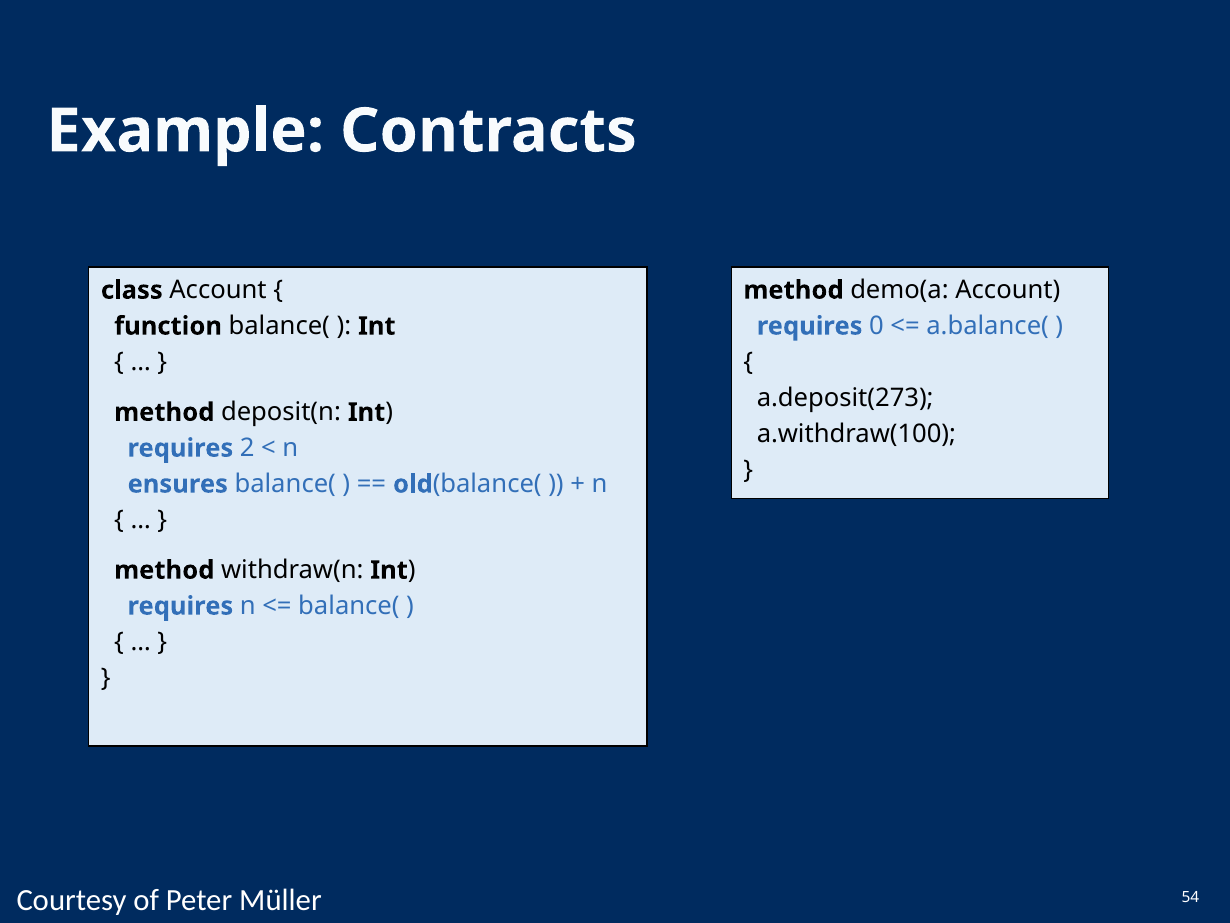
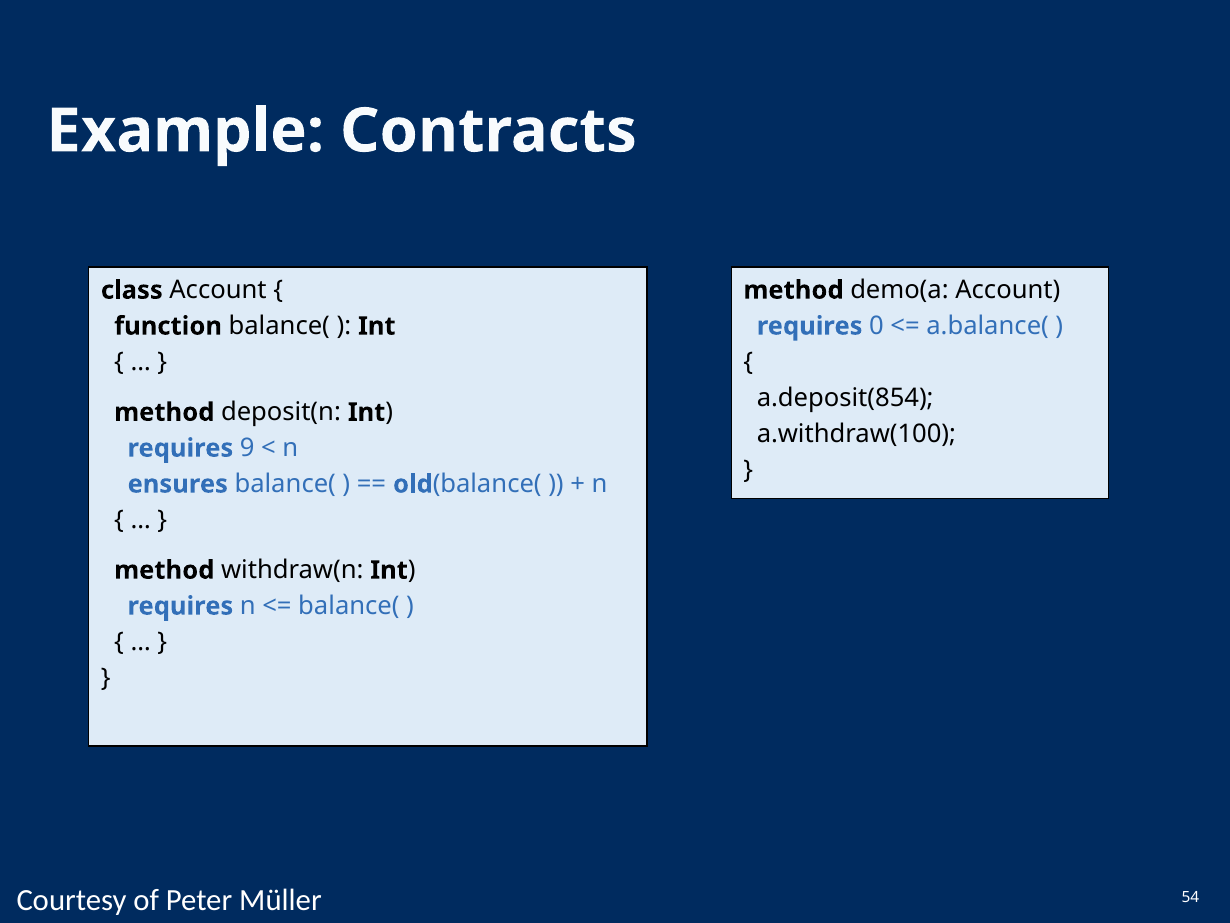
a.deposit(273: a.deposit(273 -> a.deposit(854
2: 2 -> 9
